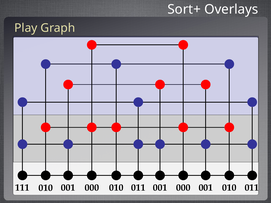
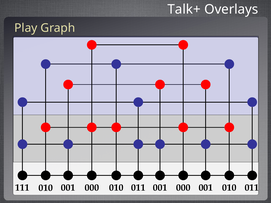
Sort+: Sort+ -> Talk+
